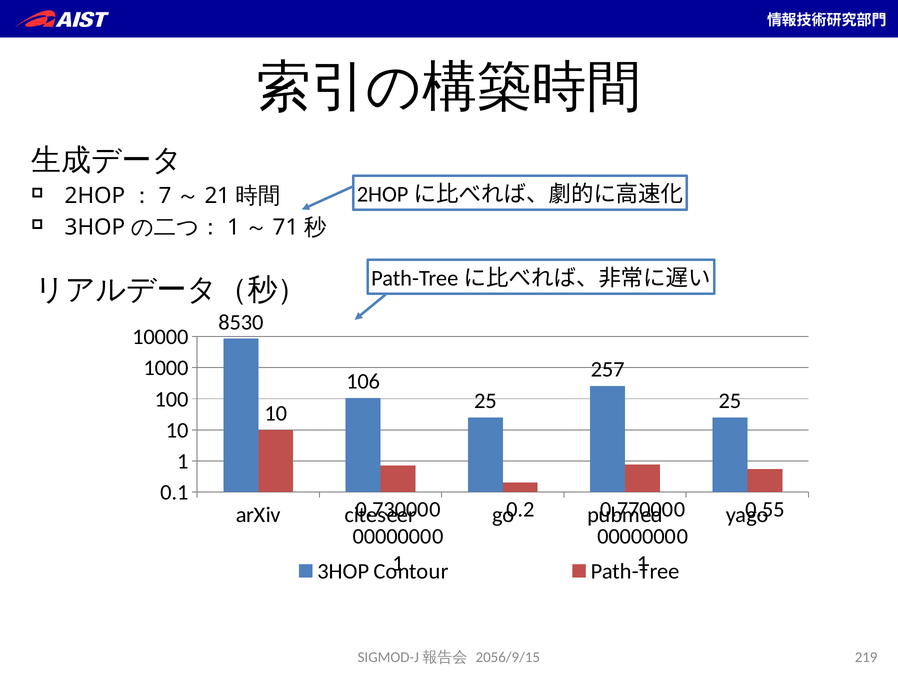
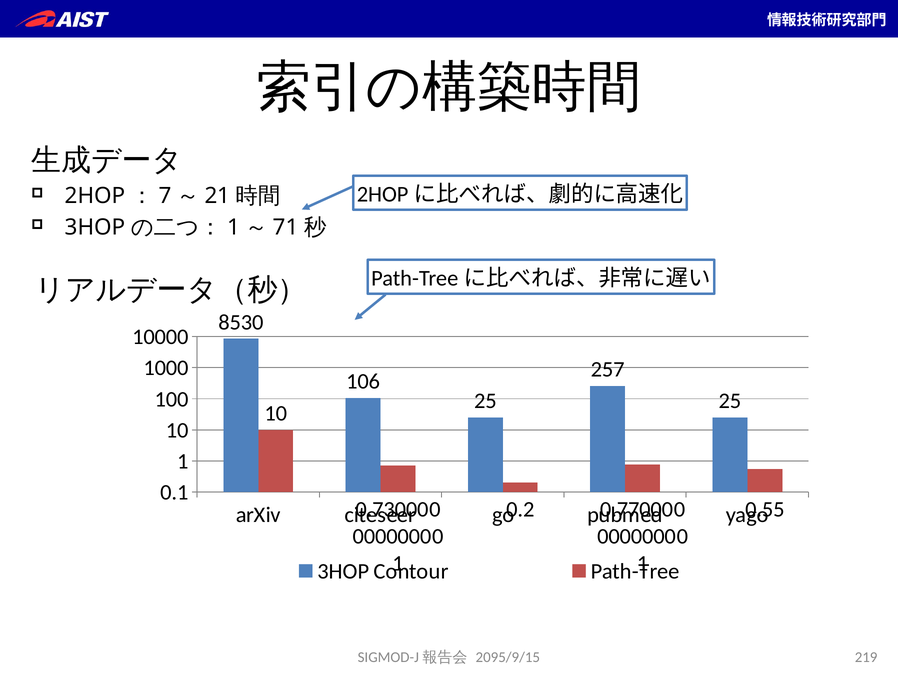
2056/9/15: 2056/9/15 -> 2095/9/15
